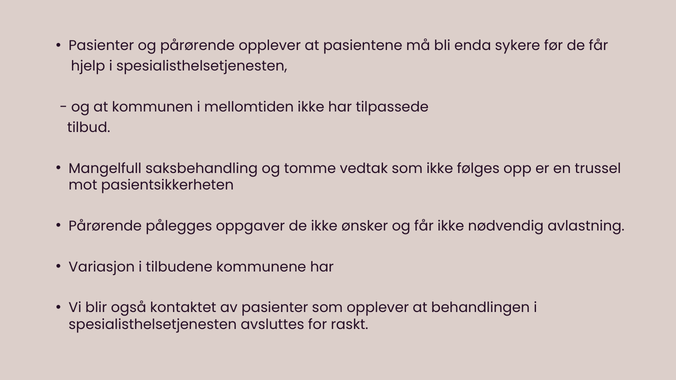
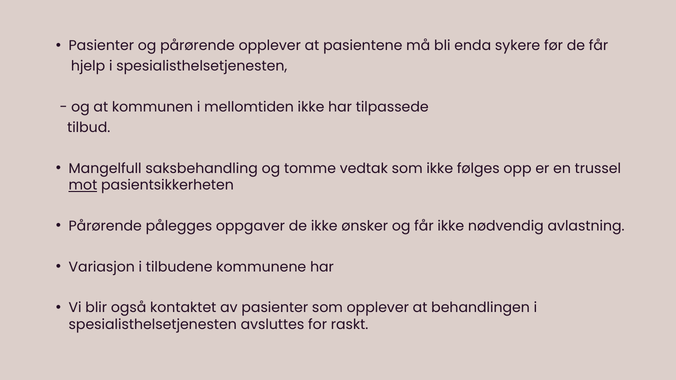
mot underline: none -> present
